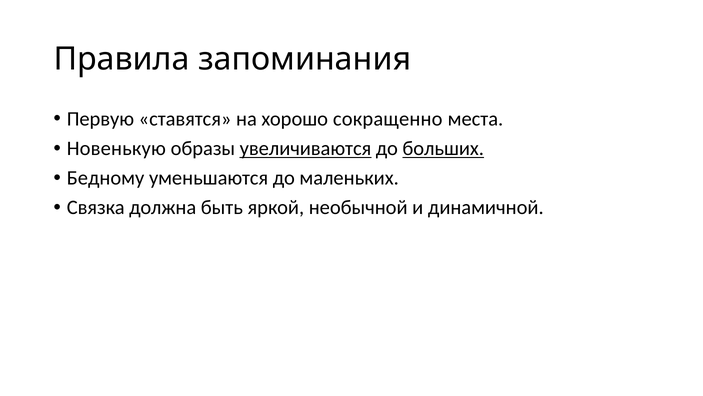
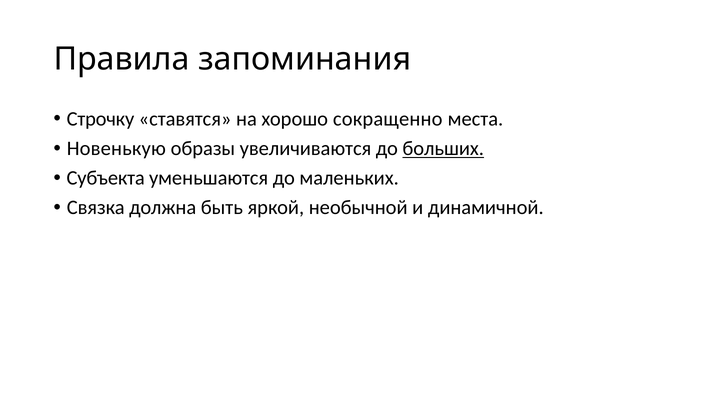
Первую: Первую -> Строчку
увеличиваются underline: present -> none
Бедному: Бедному -> Субъекта
